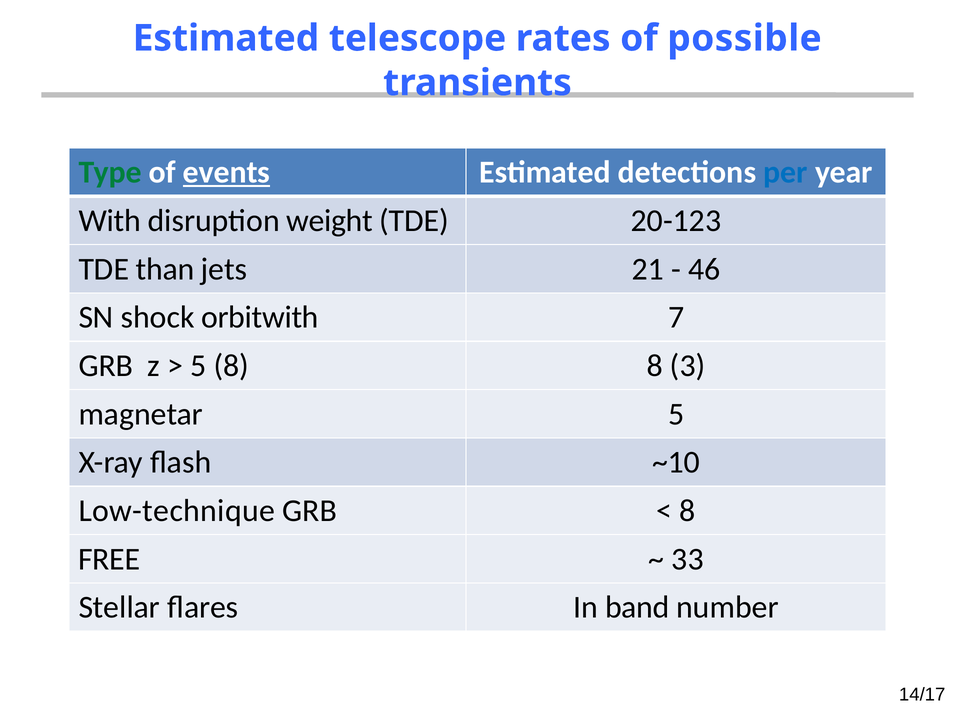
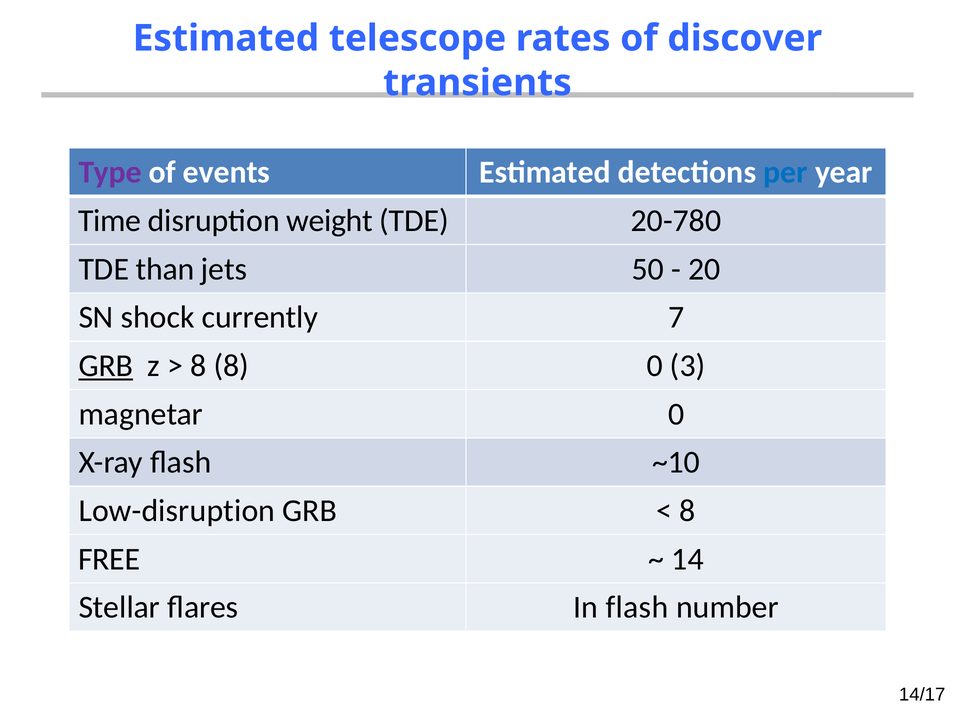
possible: possible -> discover
Type colour: green -> purple
events underline: present -> none
With: With -> Time
20-123: 20-123 -> 20-780
21: 21 -> 50
46: 46 -> 20
orbitwith: orbitwith -> currently
GRB at (106, 366) underline: none -> present
5 at (198, 366): 5 -> 8
8 8: 8 -> 0
magnetar 5: 5 -> 0
Low-technique: Low-technique -> Low-disruption
33: 33 -> 14
In band: band -> flash
